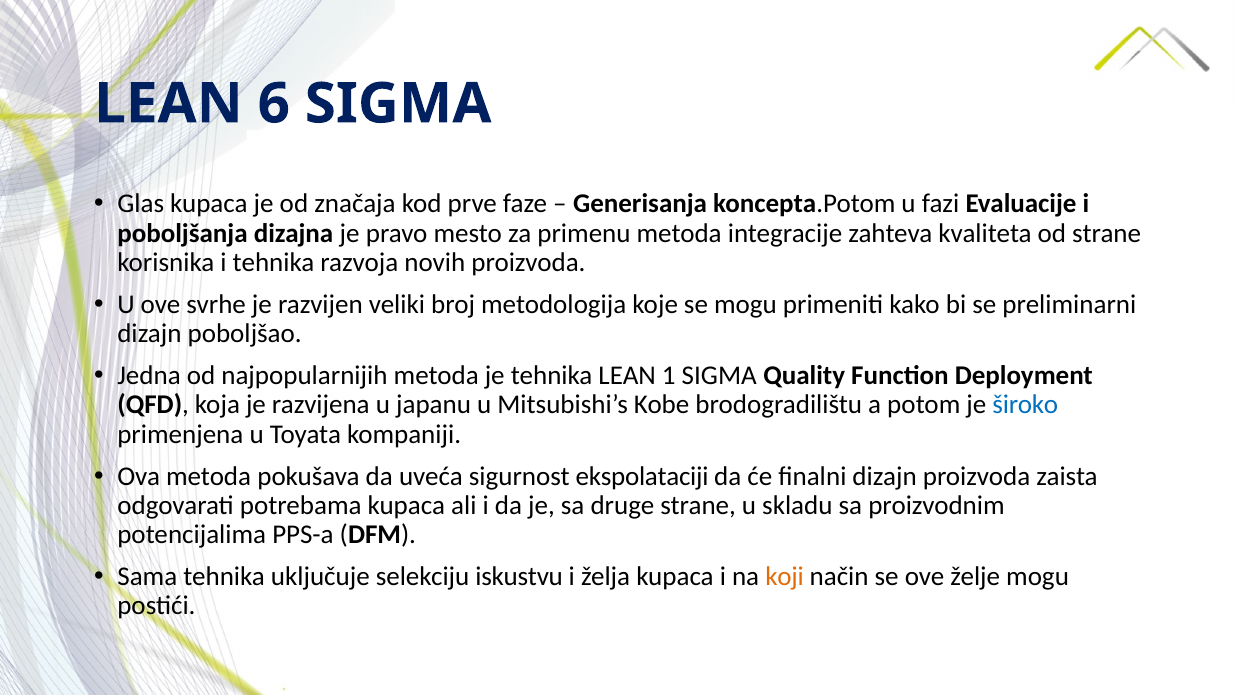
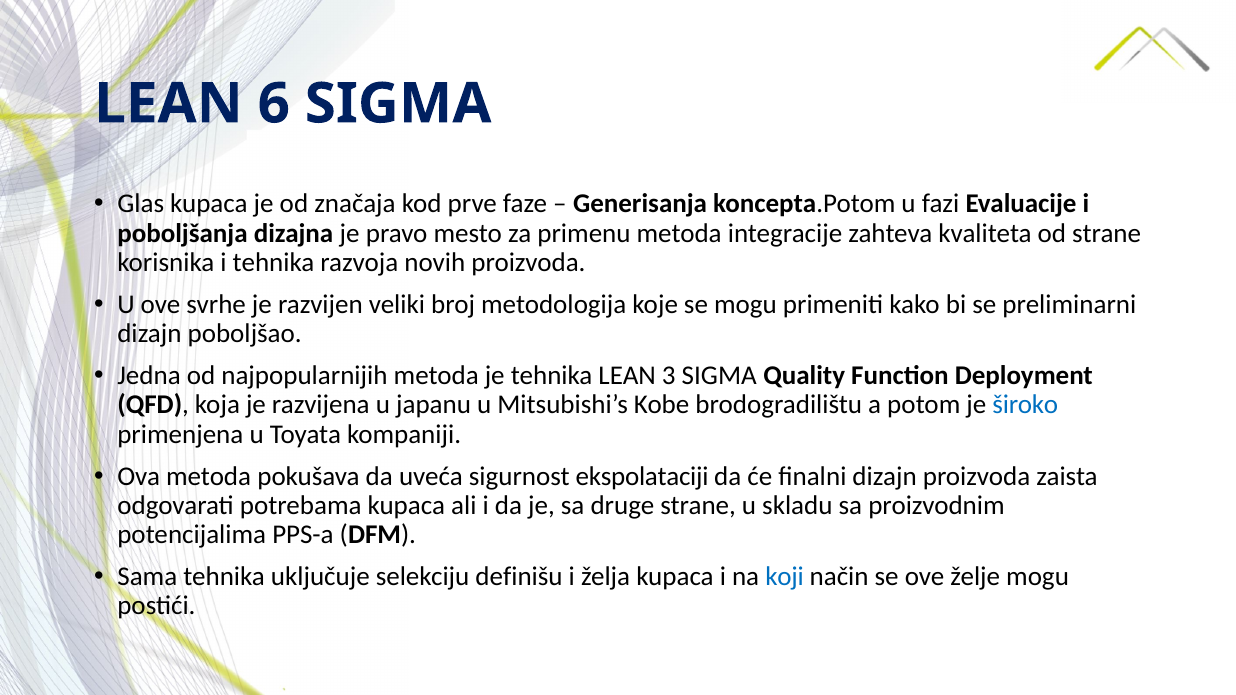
1: 1 -> 3
iskustvu: iskustvu -> definišu
koji colour: orange -> blue
